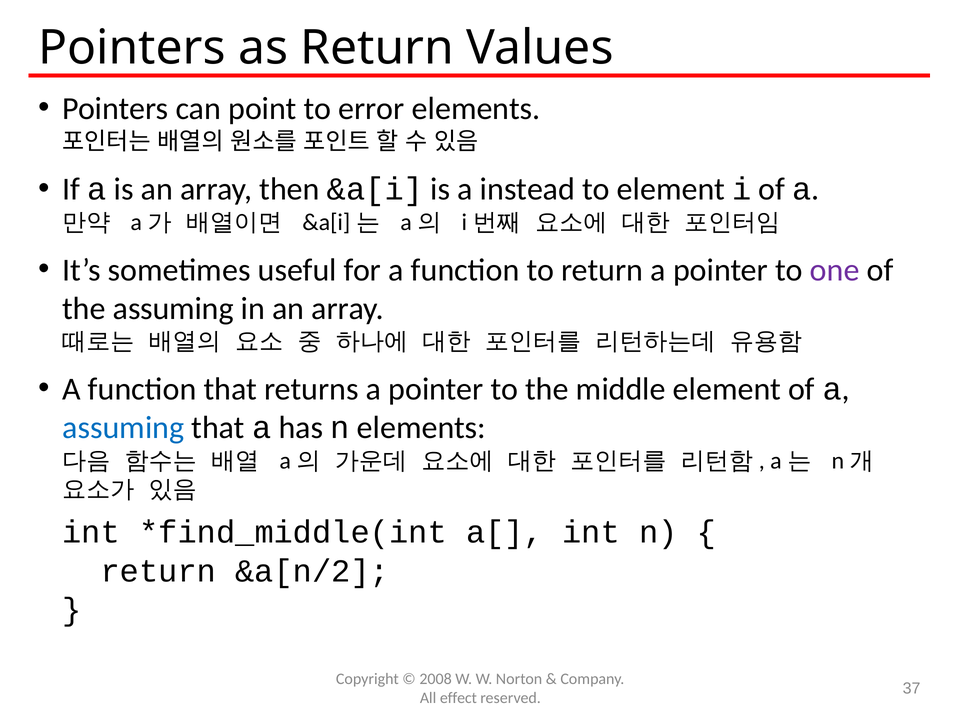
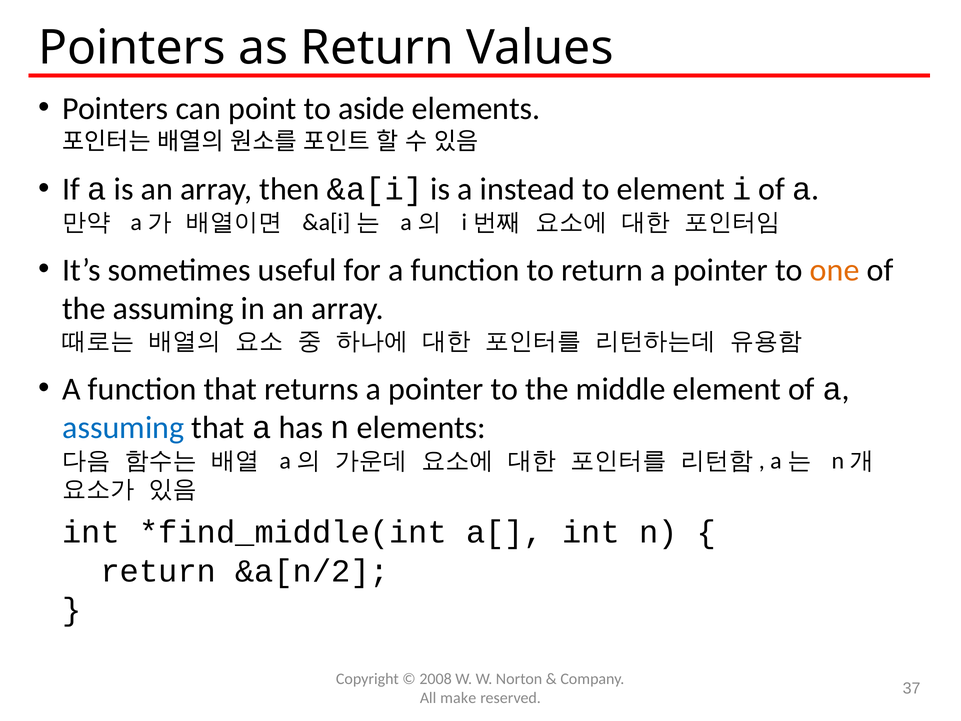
error: error -> aside
one colour: purple -> orange
effect: effect -> make
